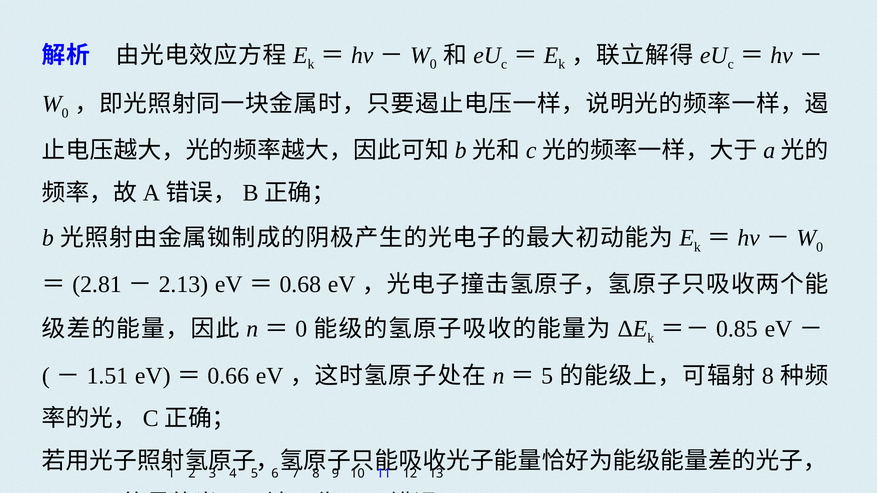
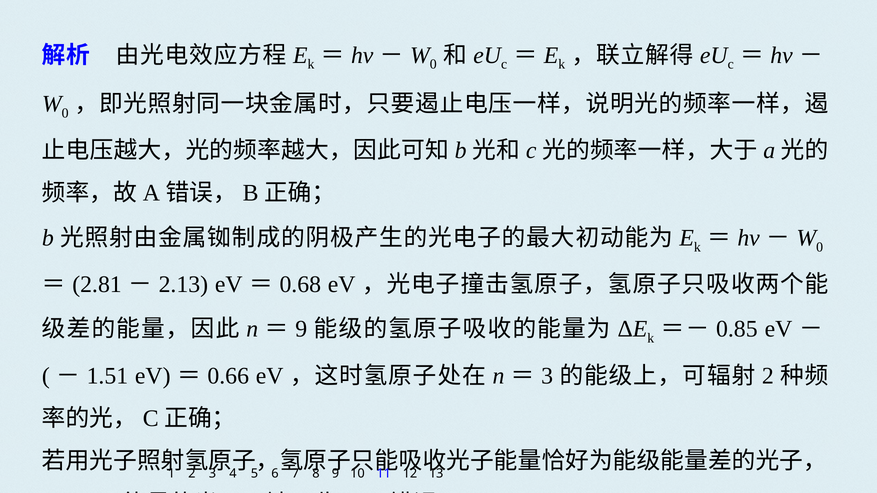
0 at (301, 329): 0 -> 9
5 at (547, 376): 5 -> 3
8 at (768, 376): 8 -> 2
